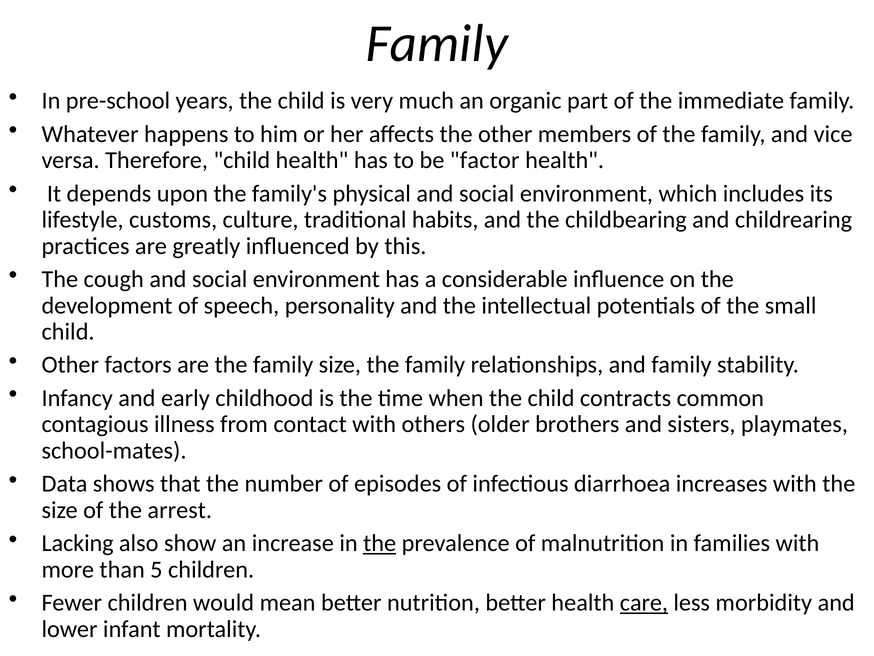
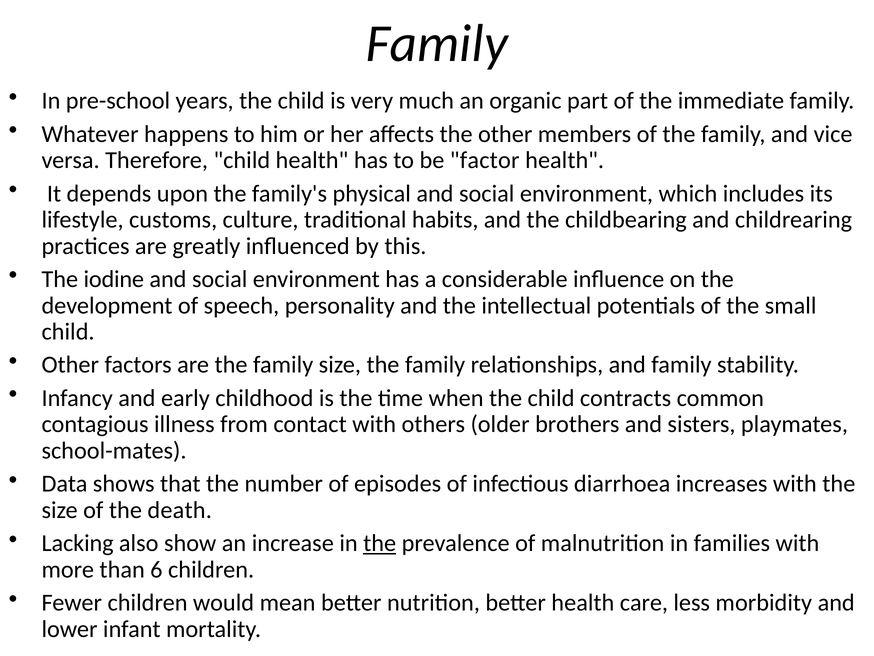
cough: cough -> iodine
arrest: arrest -> death
5: 5 -> 6
care underline: present -> none
